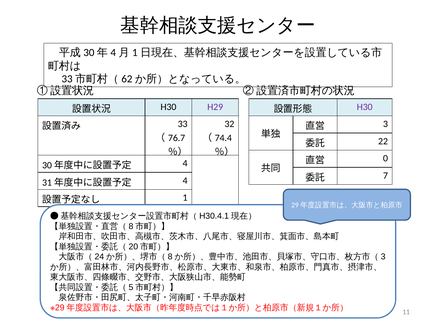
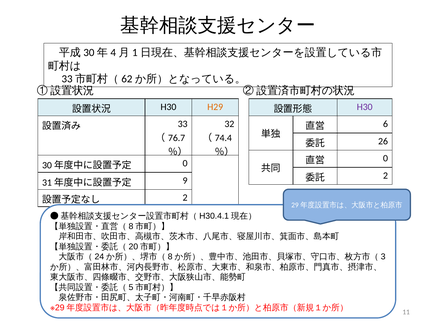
H29 colour: purple -> orange
3: 3 -> 6
22: 22 -> 26
4 at (185, 163): 4 -> 0
7 at (385, 176): 7 -> 2
4 at (185, 181): 4 -> 9
1 at (185, 198): 1 -> 2
